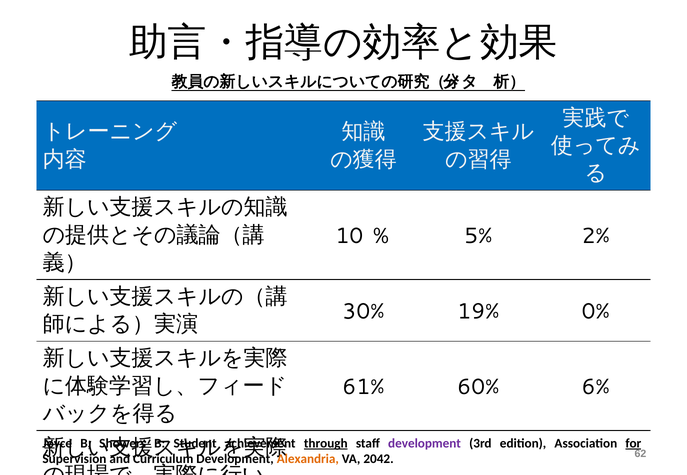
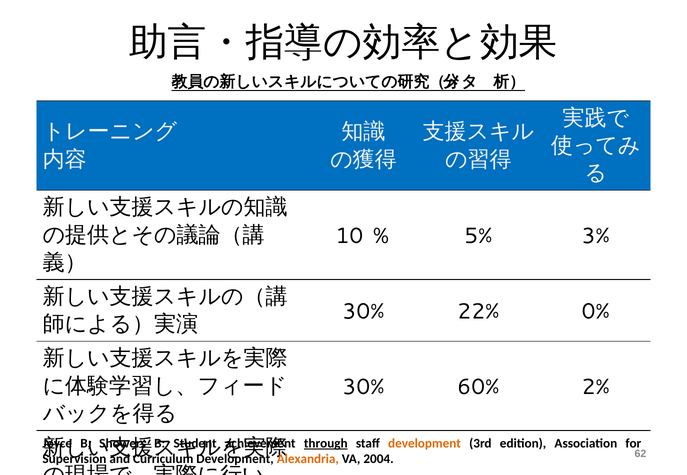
2%: 2% -> 3%
19%: 19% -> 22%
61% at (363, 388): 61% -> 30%
6%: 6% -> 2%
development at (425, 444) colour: purple -> orange
for underline: present -> none
2042: 2042 -> 2004
